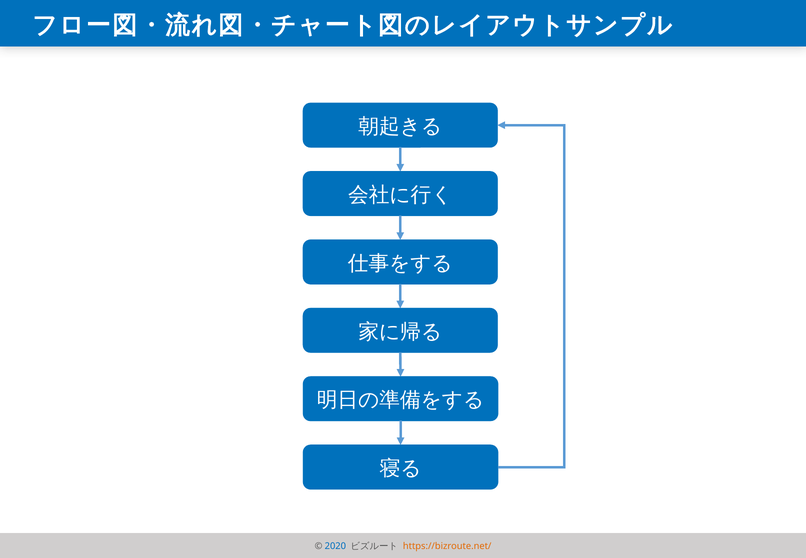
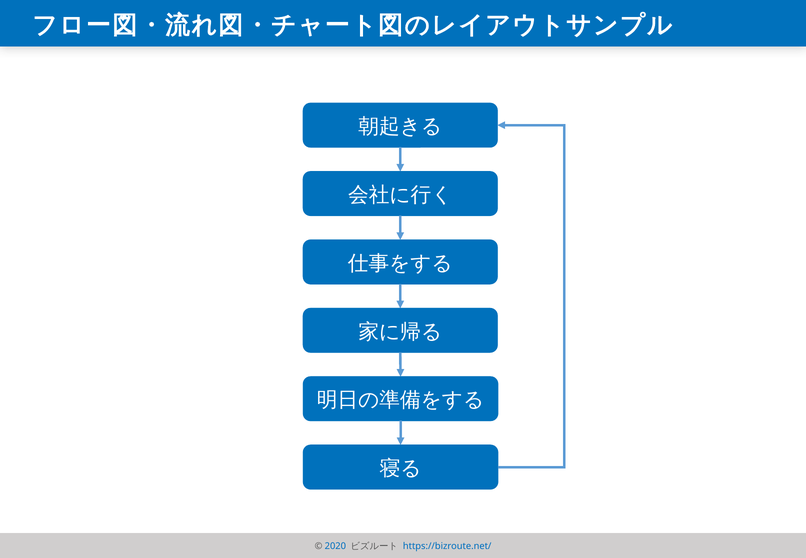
https://bizroute.net/ colour: orange -> blue
